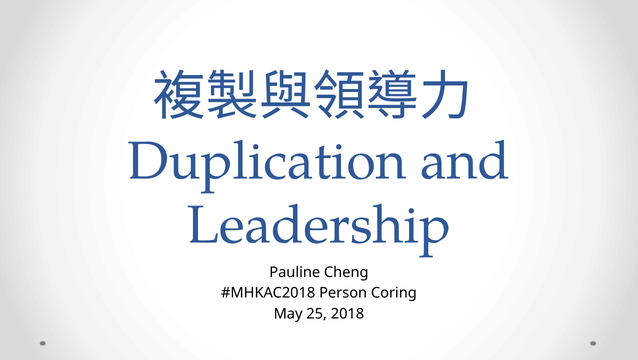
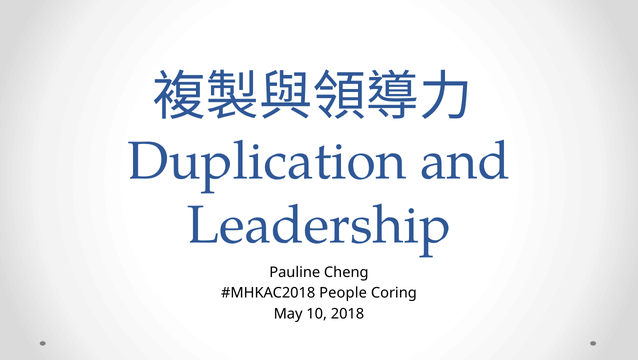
Person: Person -> People
25: 25 -> 10
